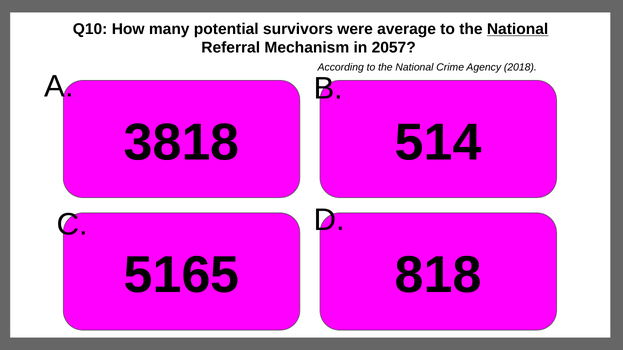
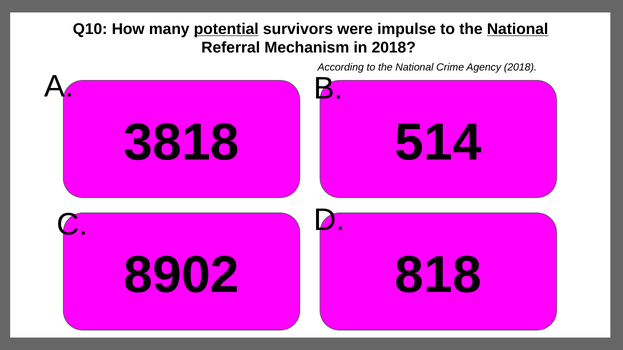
potential underline: none -> present
average: average -> impulse
in 2057: 2057 -> 2018
5165: 5165 -> 8902
